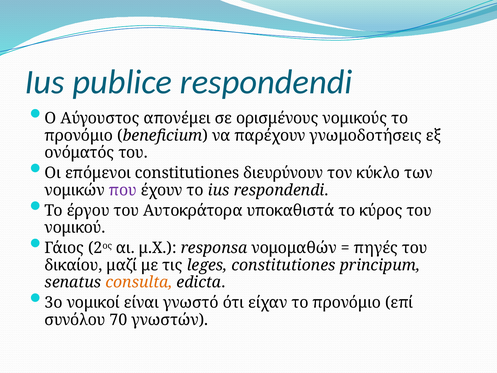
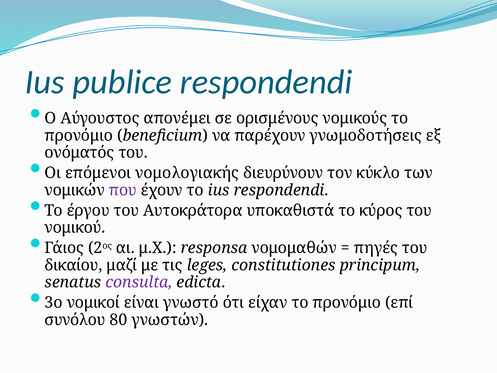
επόμενοι constitutiones: constitutiones -> νομολογιακής
consulta colour: orange -> purple
70: 70 -> 80
